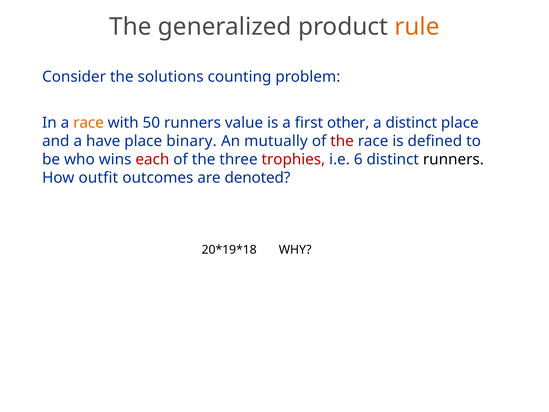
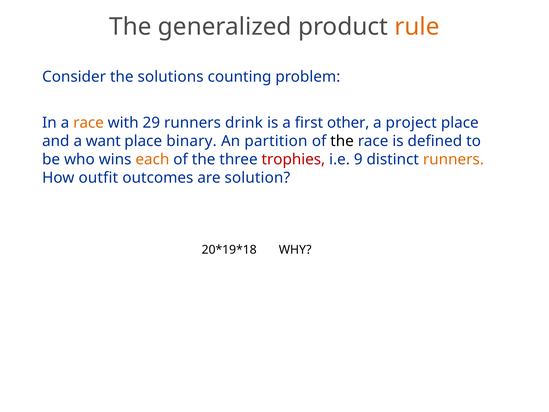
50: 50 -> 29
value: value -> drink
a distinct: distinct -> project
have: have -> want
mutually: mutually -> partition
the at (342, 141) colour: red -> black
each colour: red -> orange
6: 6 -> 9
runners at (453, 159) colour: black -> orange
denoted: denoted -> solution
